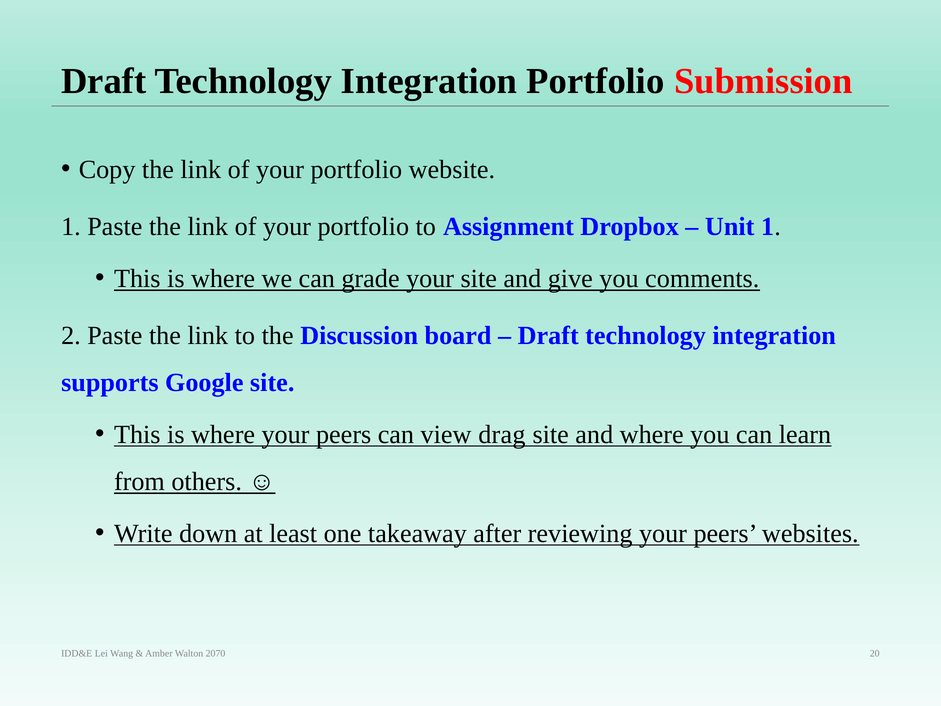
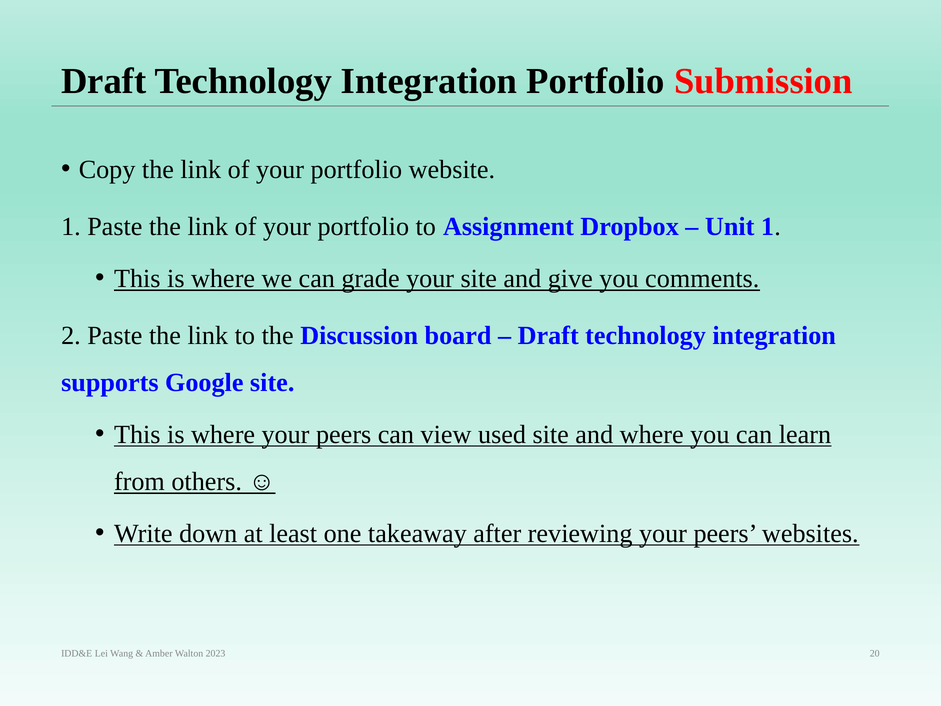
drag: drag -> used
2070: 2070 -> 2023
